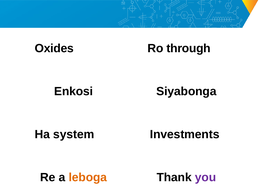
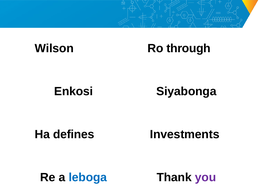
Oxides: Oxides -> Wilson
system: system -> defines
leboga colour: orange -> blue
